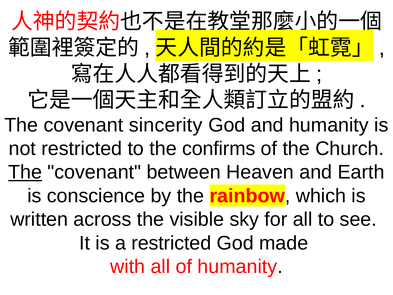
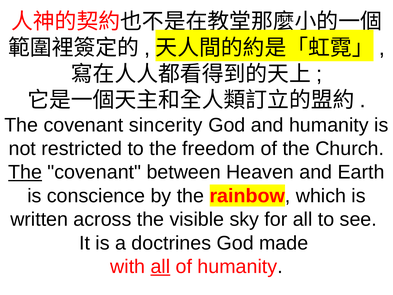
confirms: confirms -> freedom
a restricted: restricted -> doctrines
all at (160, 266) underline: none -> present
